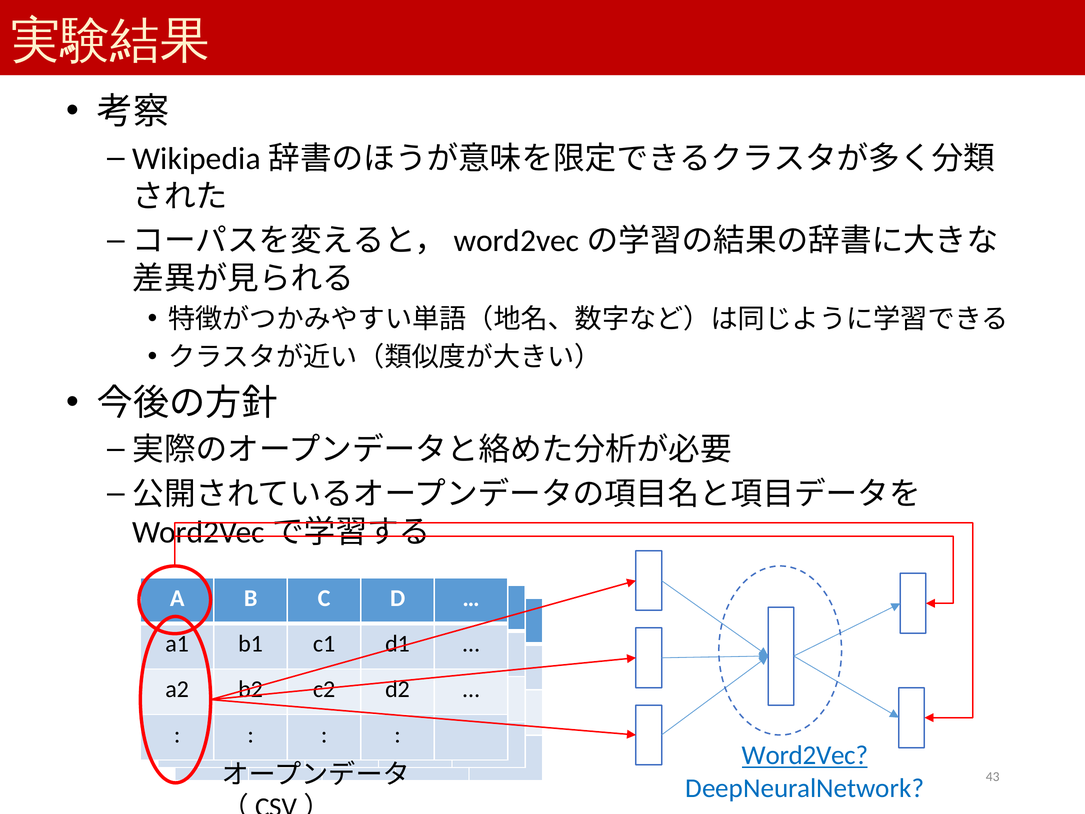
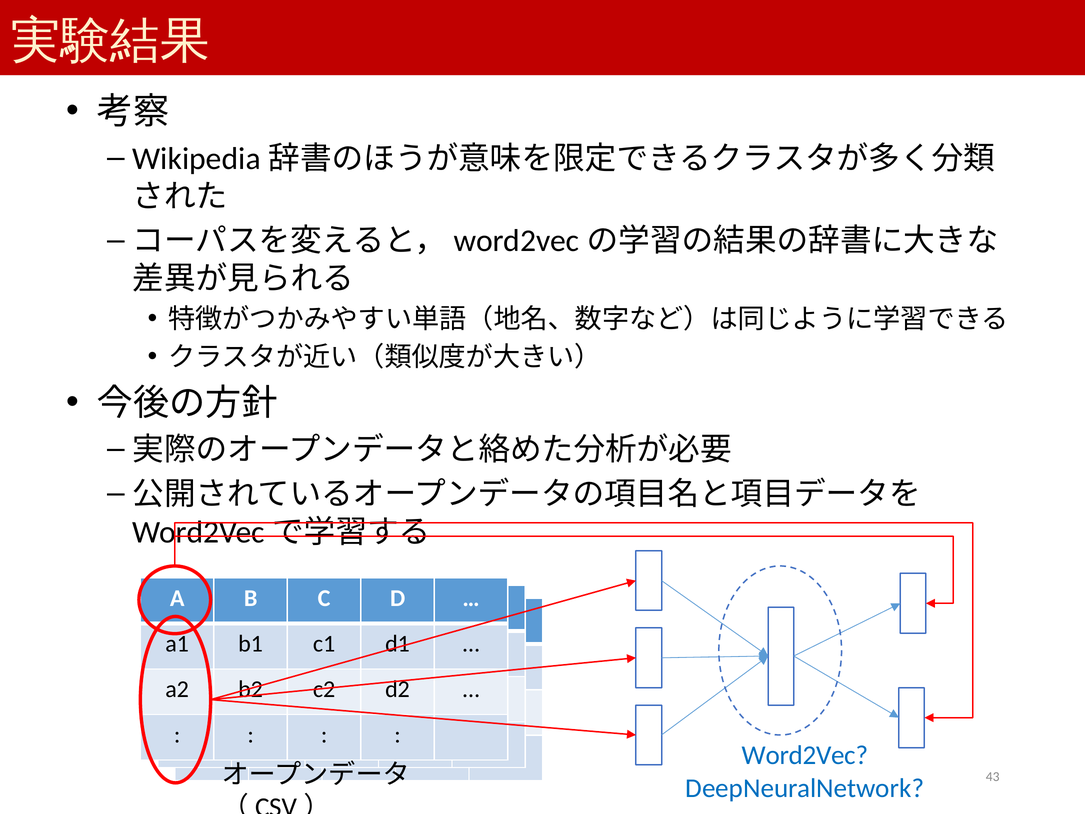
Word2Vec underline: present -> none
